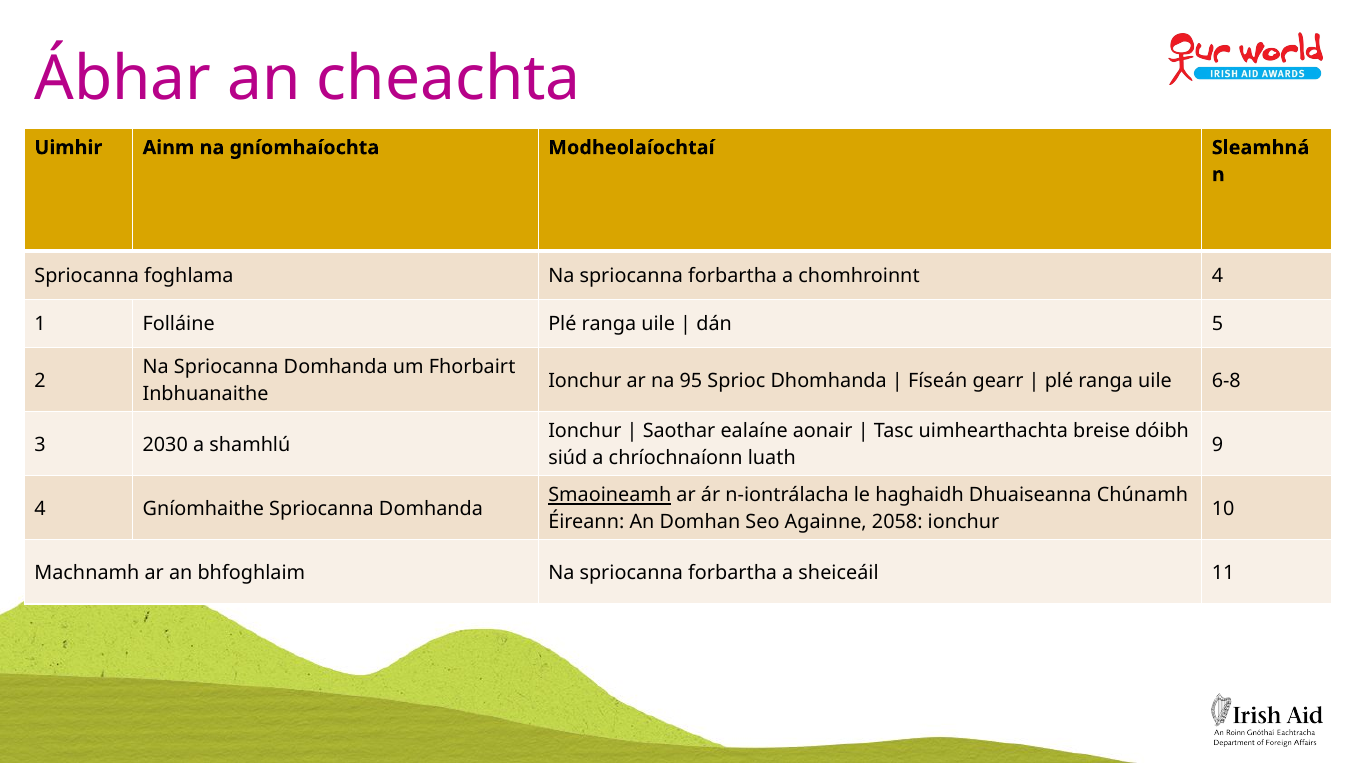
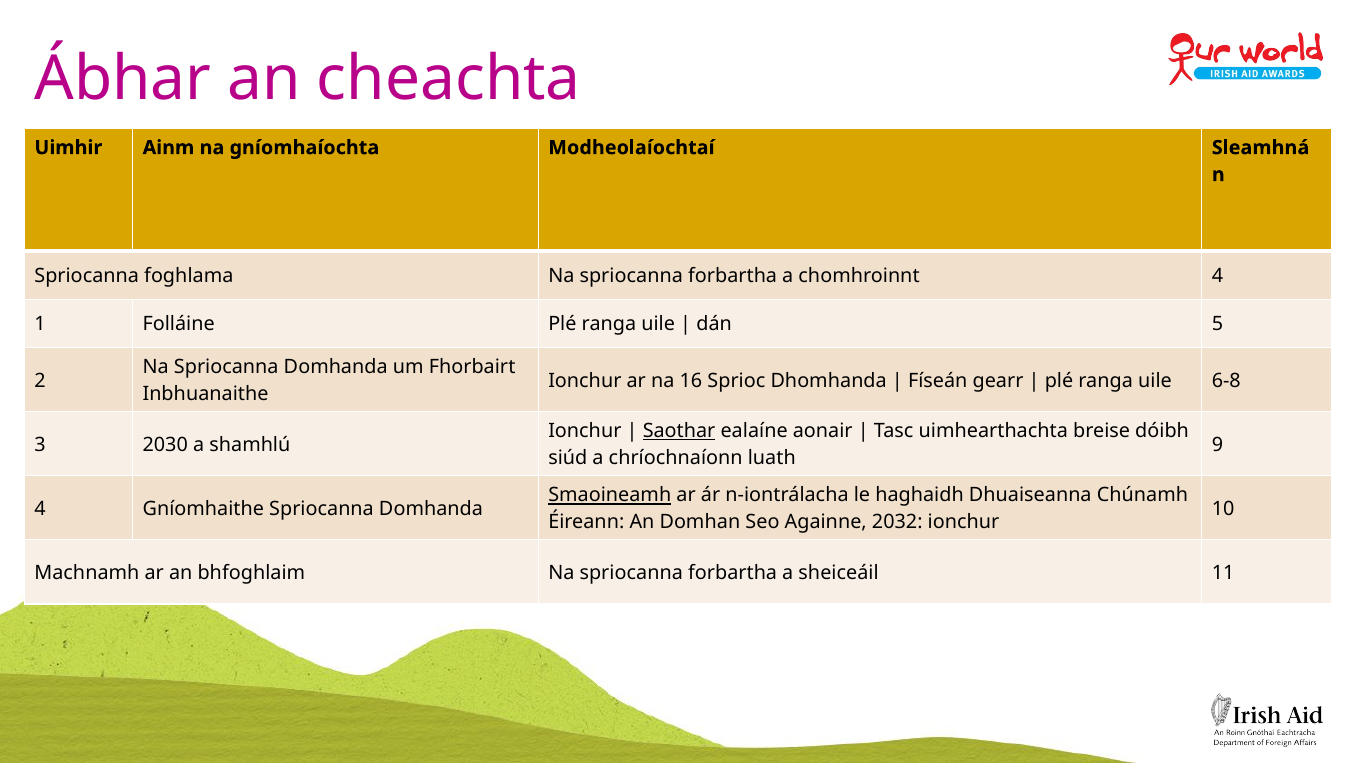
95: 95 -> 16
Saothar underline: none -> present
2058: 2058 -> 2032
